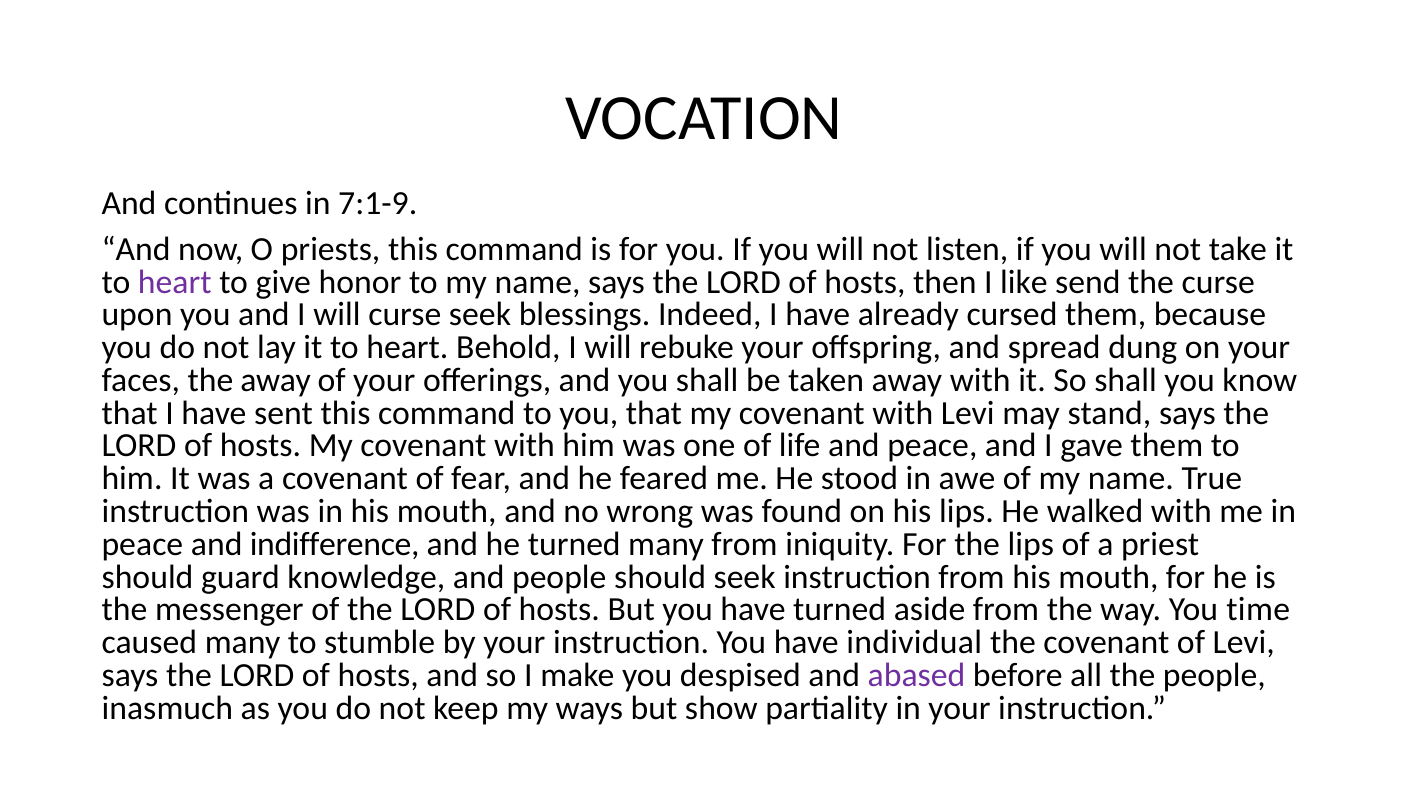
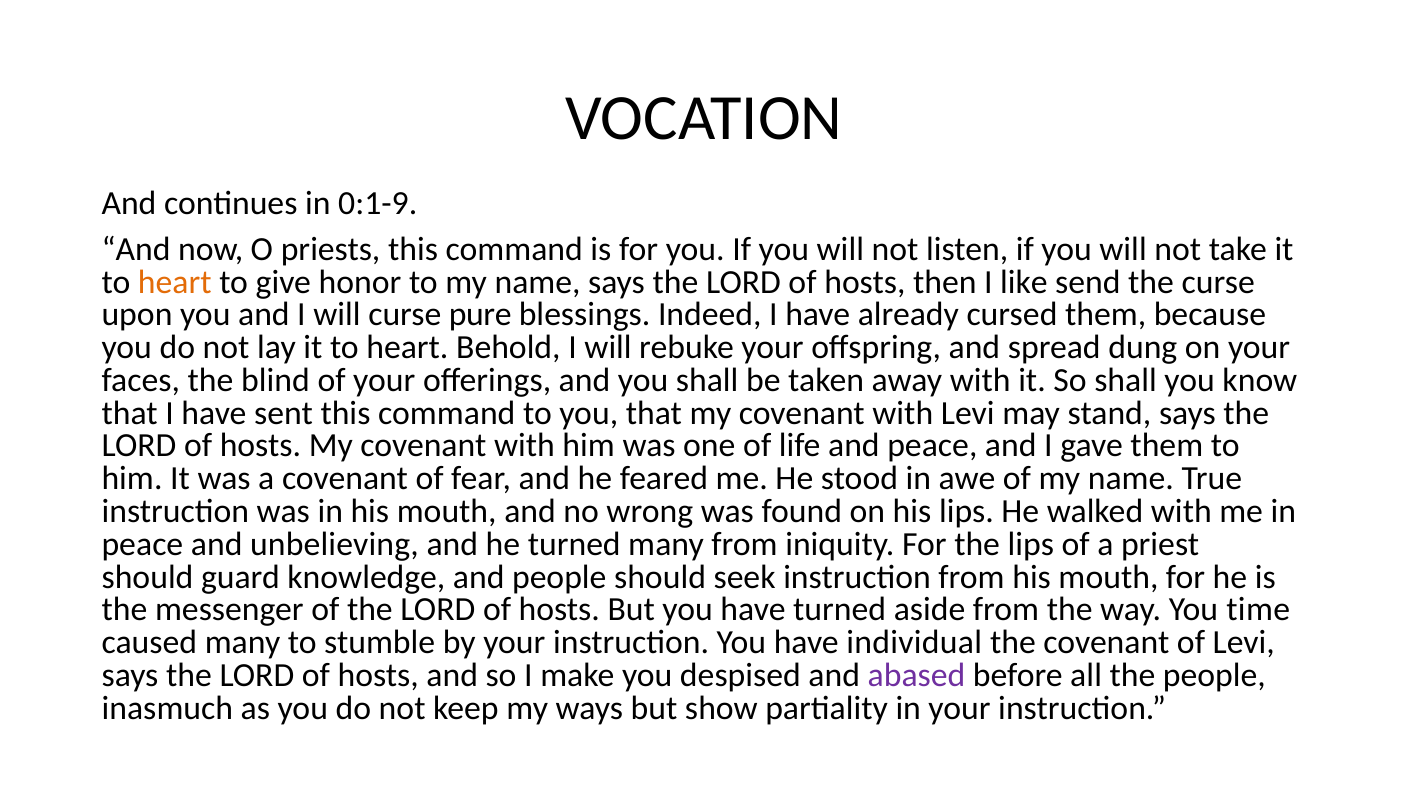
7:1-9: 7:1-9 -> 0:1-9
heart at (175, 282) colour: purple -> orange
curse seek: seek -> pure
the away: away -> blind
indifference: indifference -> unbelieving
